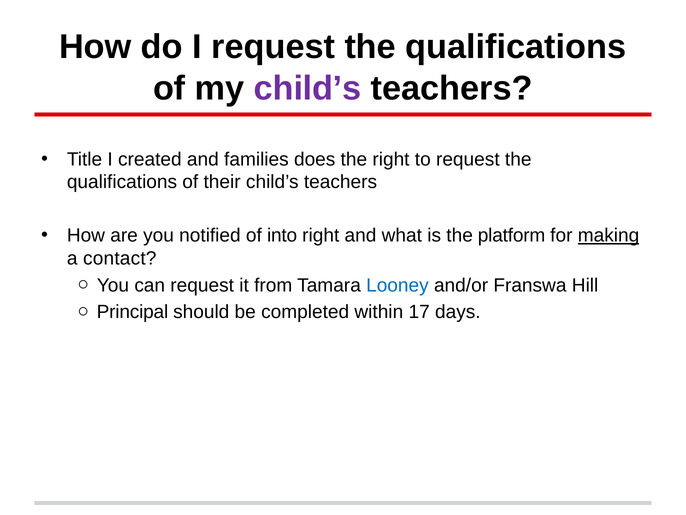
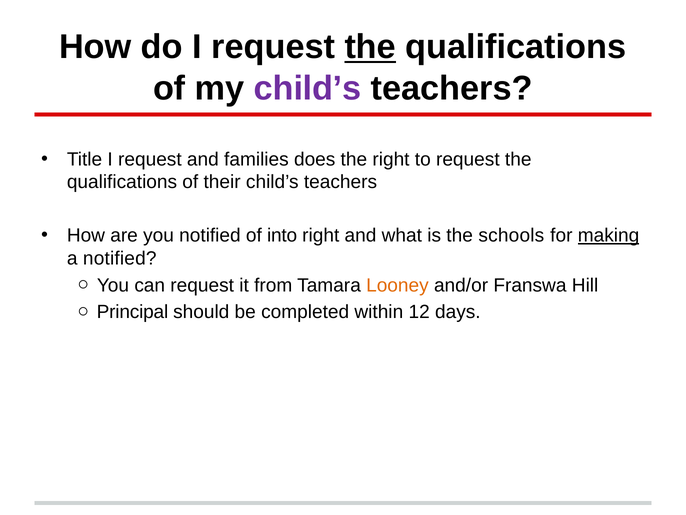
the at (370, 47) underline: none -> present
Title I created: created -> request
platform: platform -> schools
a contact: contact -> notified
Looney colour: blue -> orange
17: 17 -> 12
